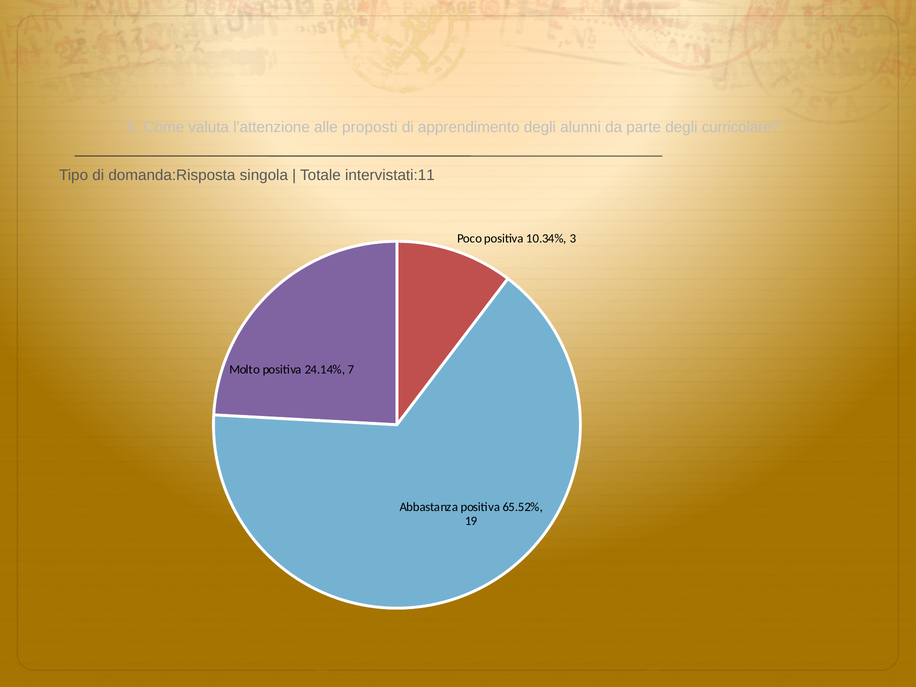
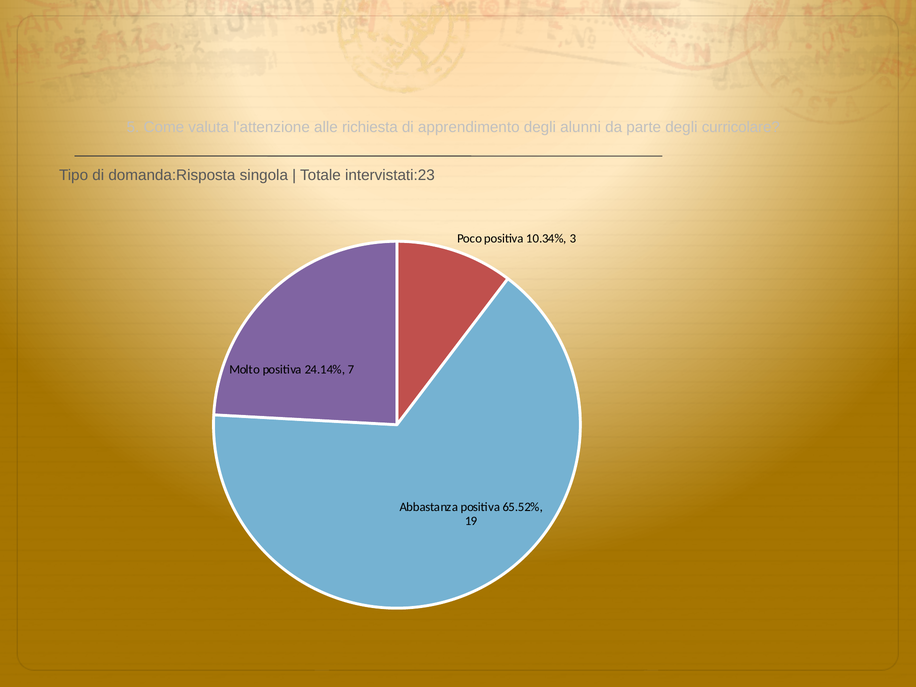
proposti: proposti -> richiesta
intervistati:11: intervistati:11 -> intervistati:23
